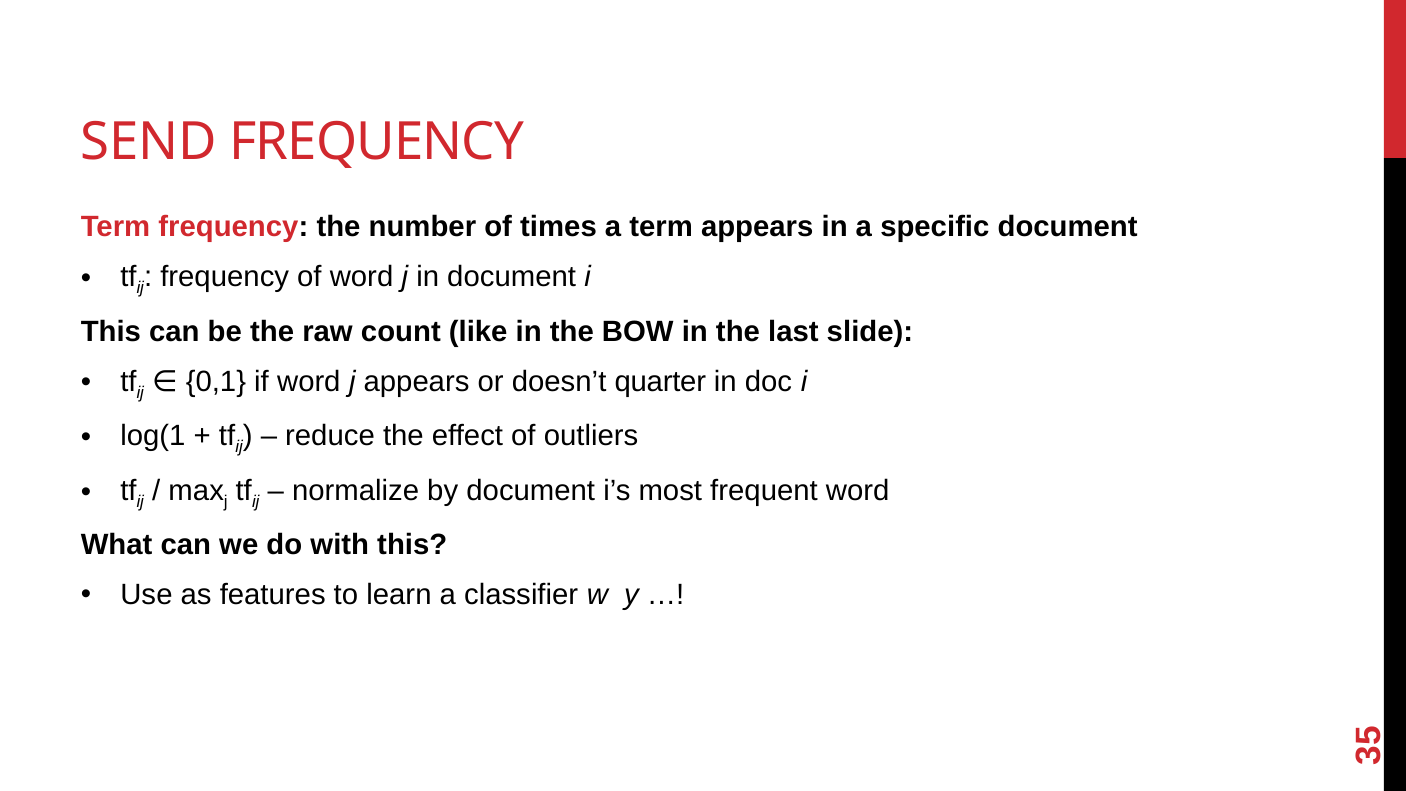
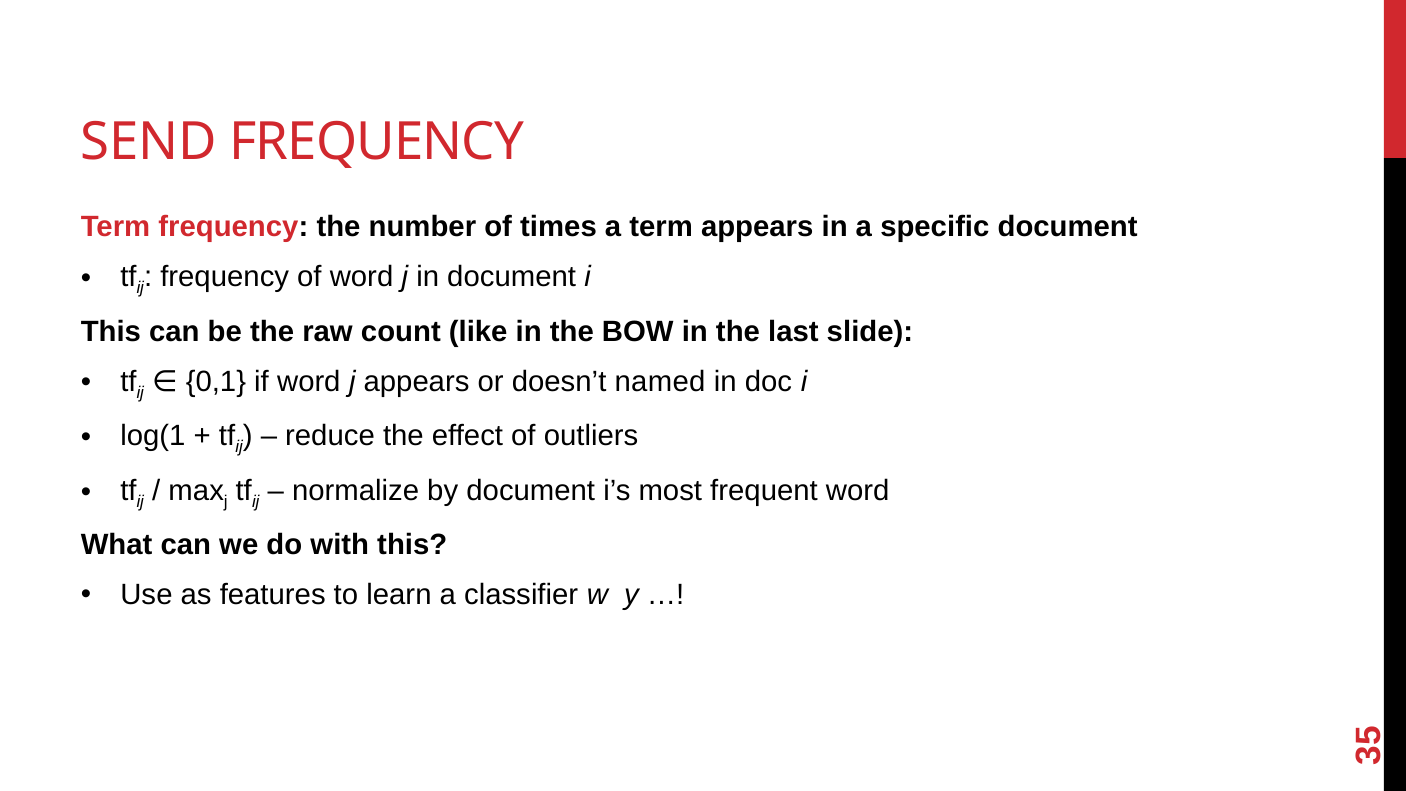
quarter: quarter -> named
